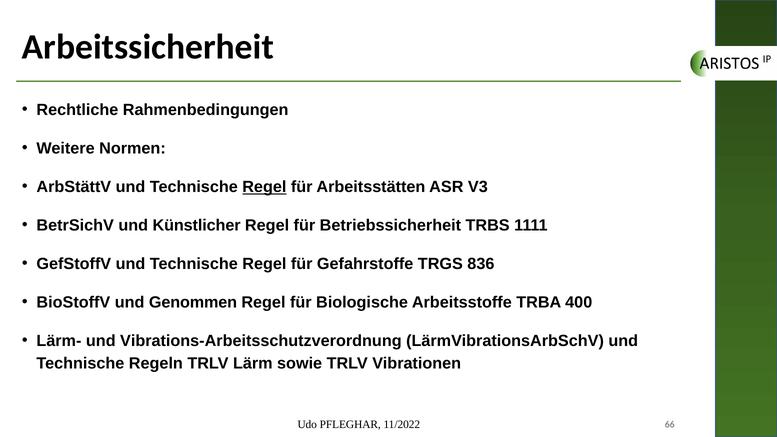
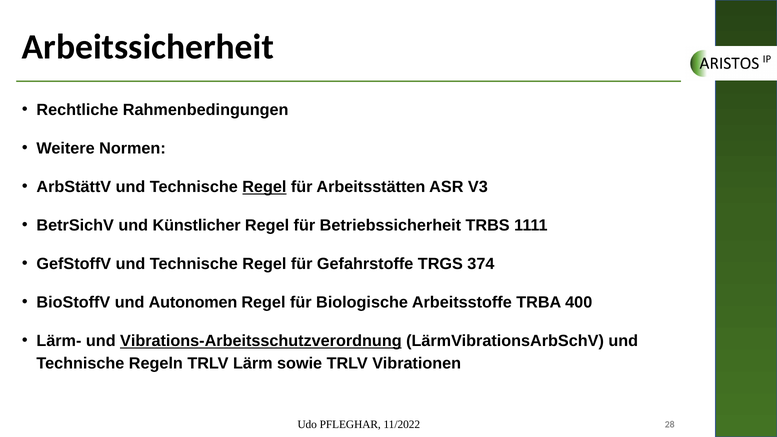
836: 836 -> 374
Genommen: Genommen -> Autonomen
Vibrations-Arbeitsschutzverordnung underline: none -> present
66: 66 -> 28
